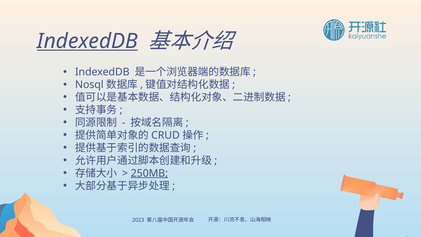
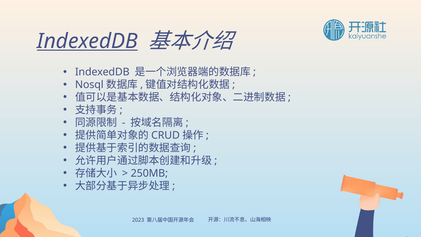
250MB underline: present -> none
